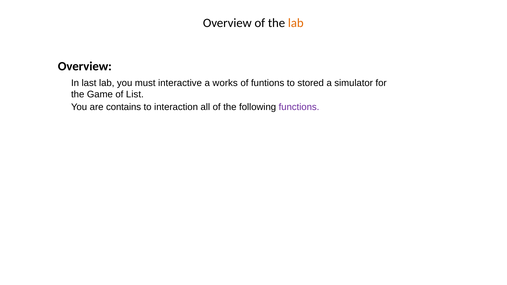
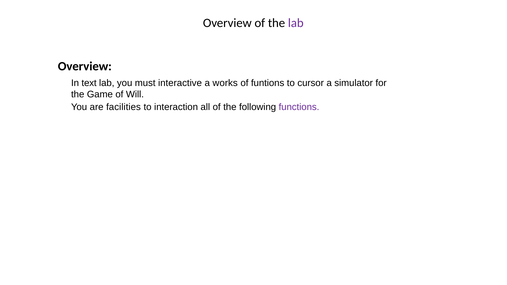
lab at (296, 23) colour: orange -> purple
last: last -> text
stored: stored -> cursor
List: List -> Will
contains: contains -> facilities
